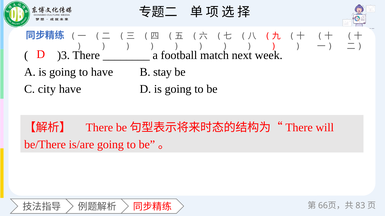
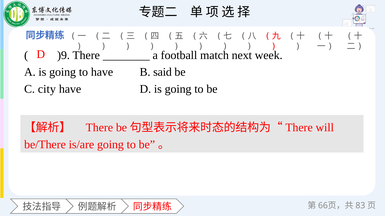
)3: )3 -> )9
stay: stay -> said
